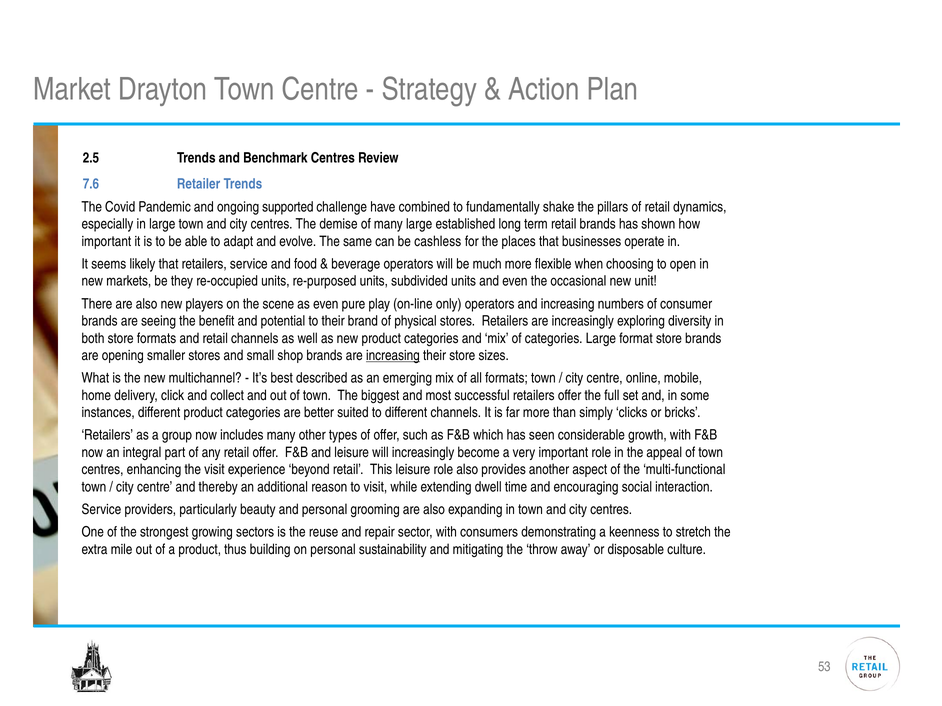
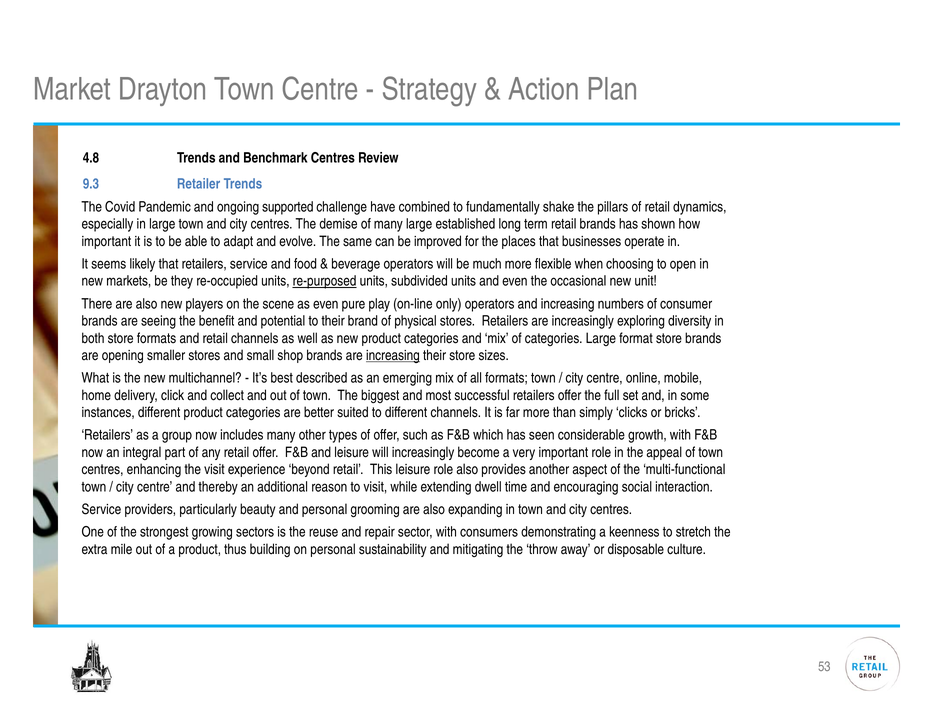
2.5: 2.5 -> 4.8
7.6: 7.6 -> 9.3
cashless: cashless -> improved
re-purposed underline: none -> present
